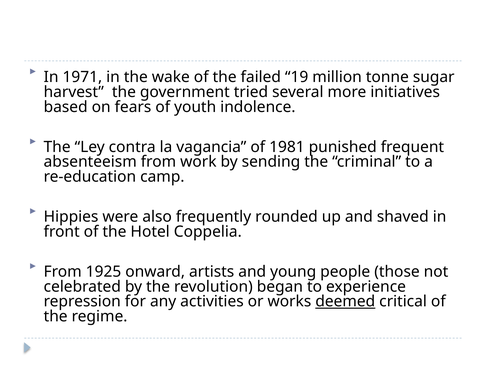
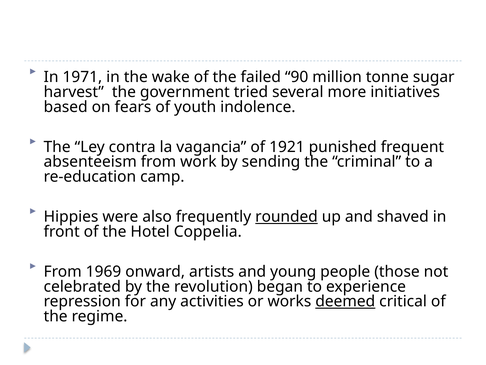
19: 19 -> 90
1981: 1981 -> 1921
rounded underline: none -> present
1925: 1925 -> 1969
